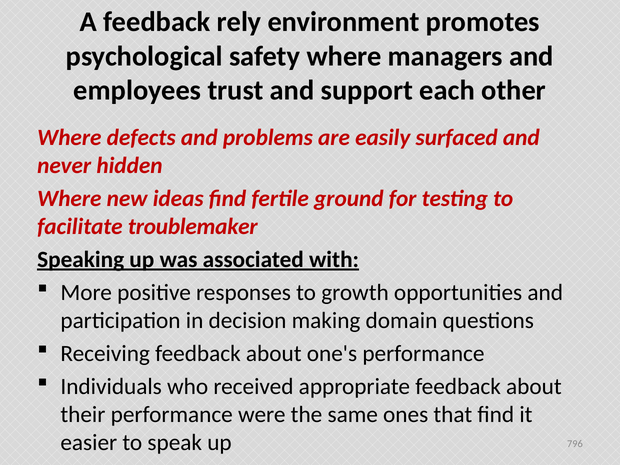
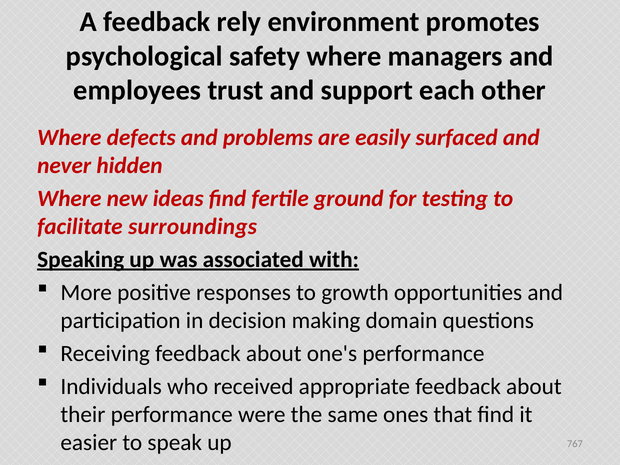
troublemaker: troublemaker -> surroundings
796: 796 -> 767
